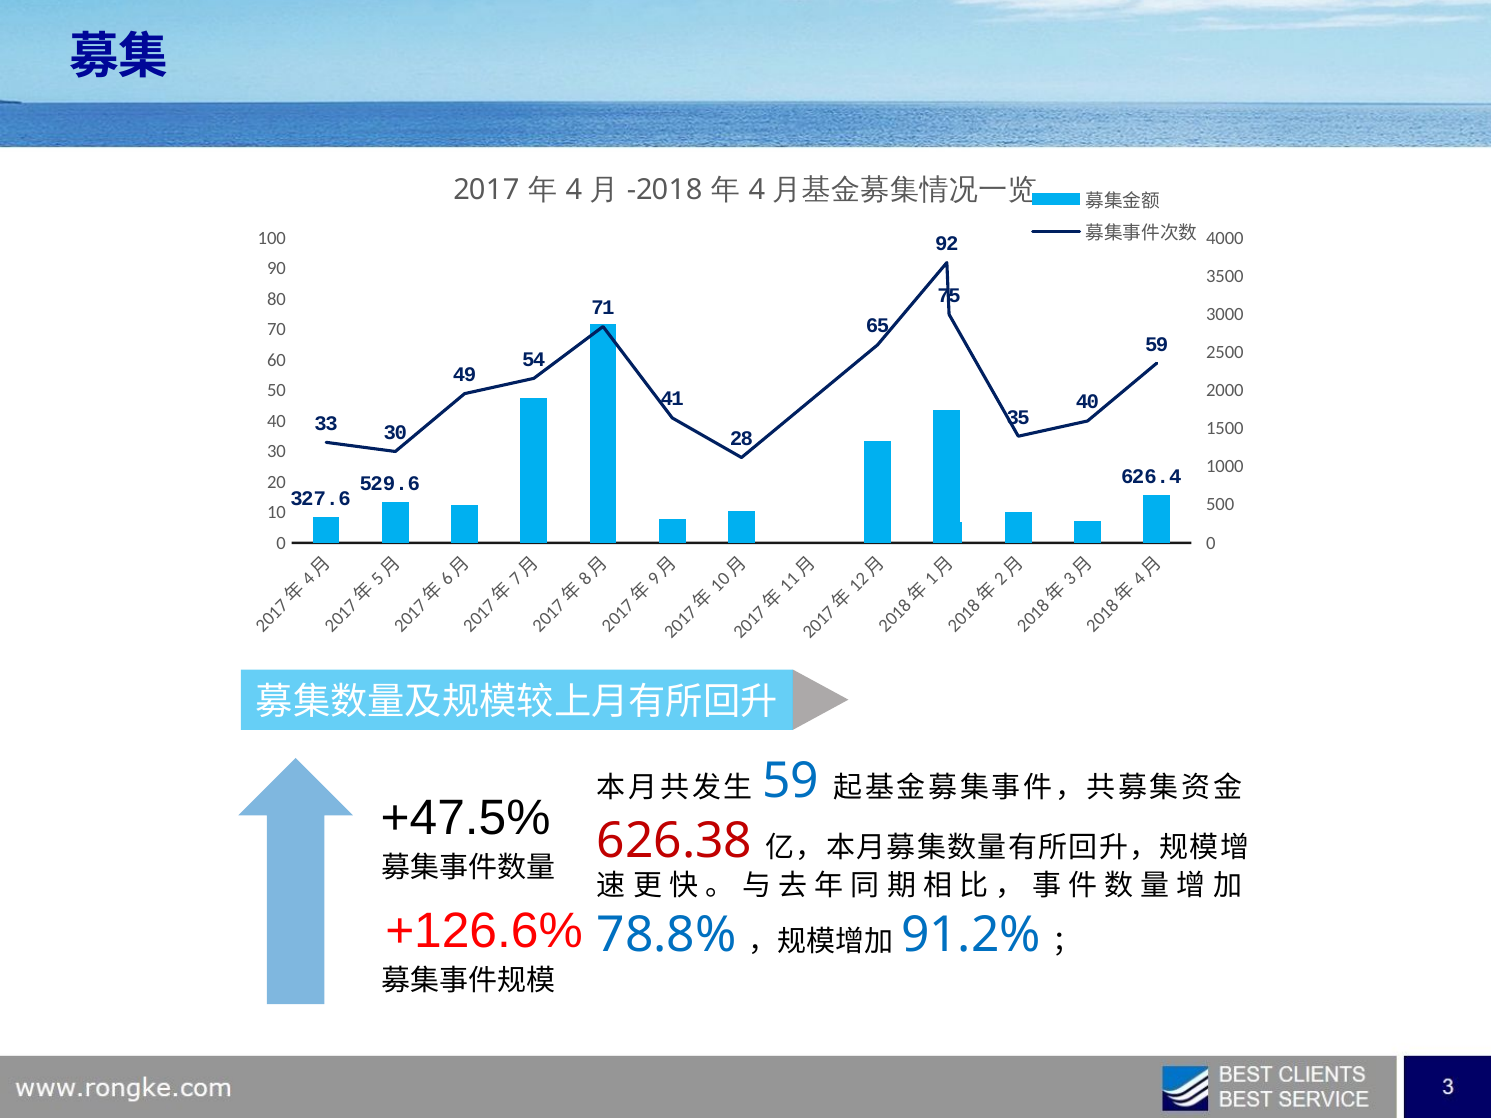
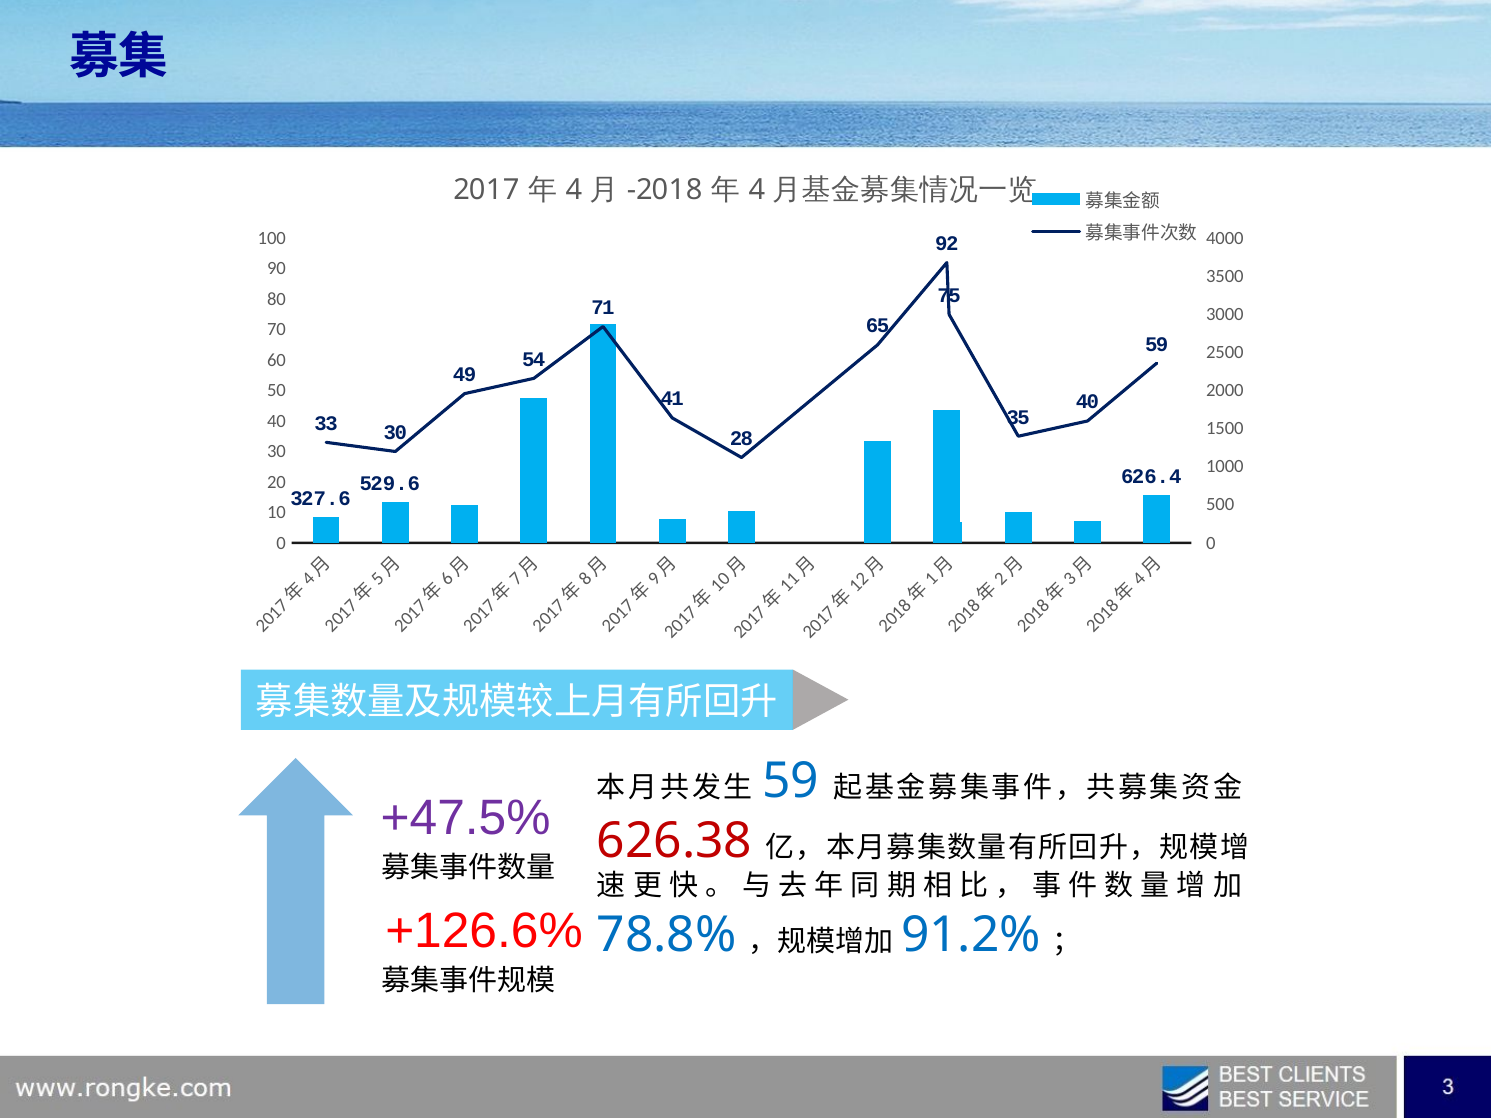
+47.5% colour: black -> purple
